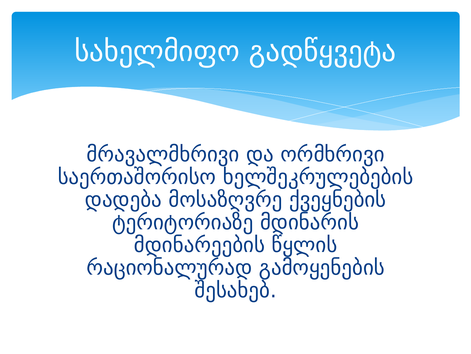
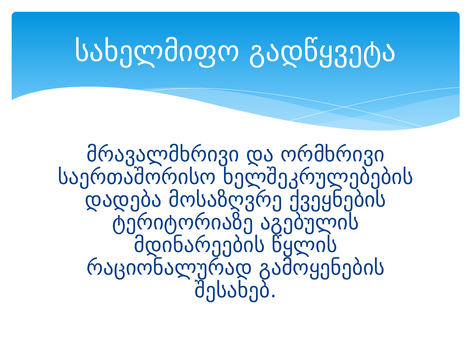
მდინარის: მდინარის -> აგებულის
